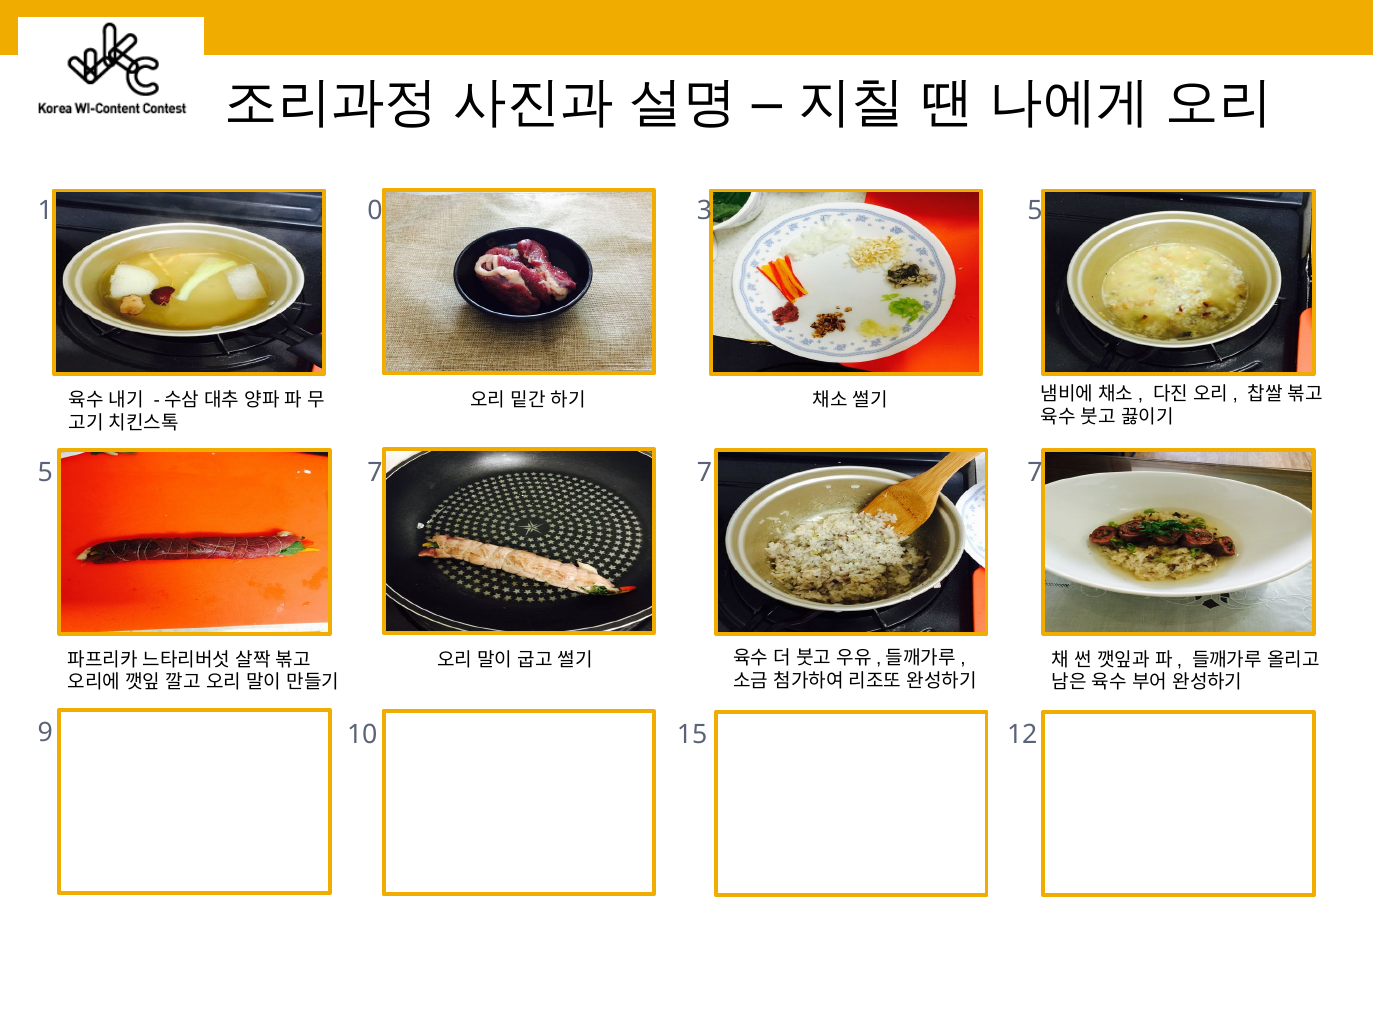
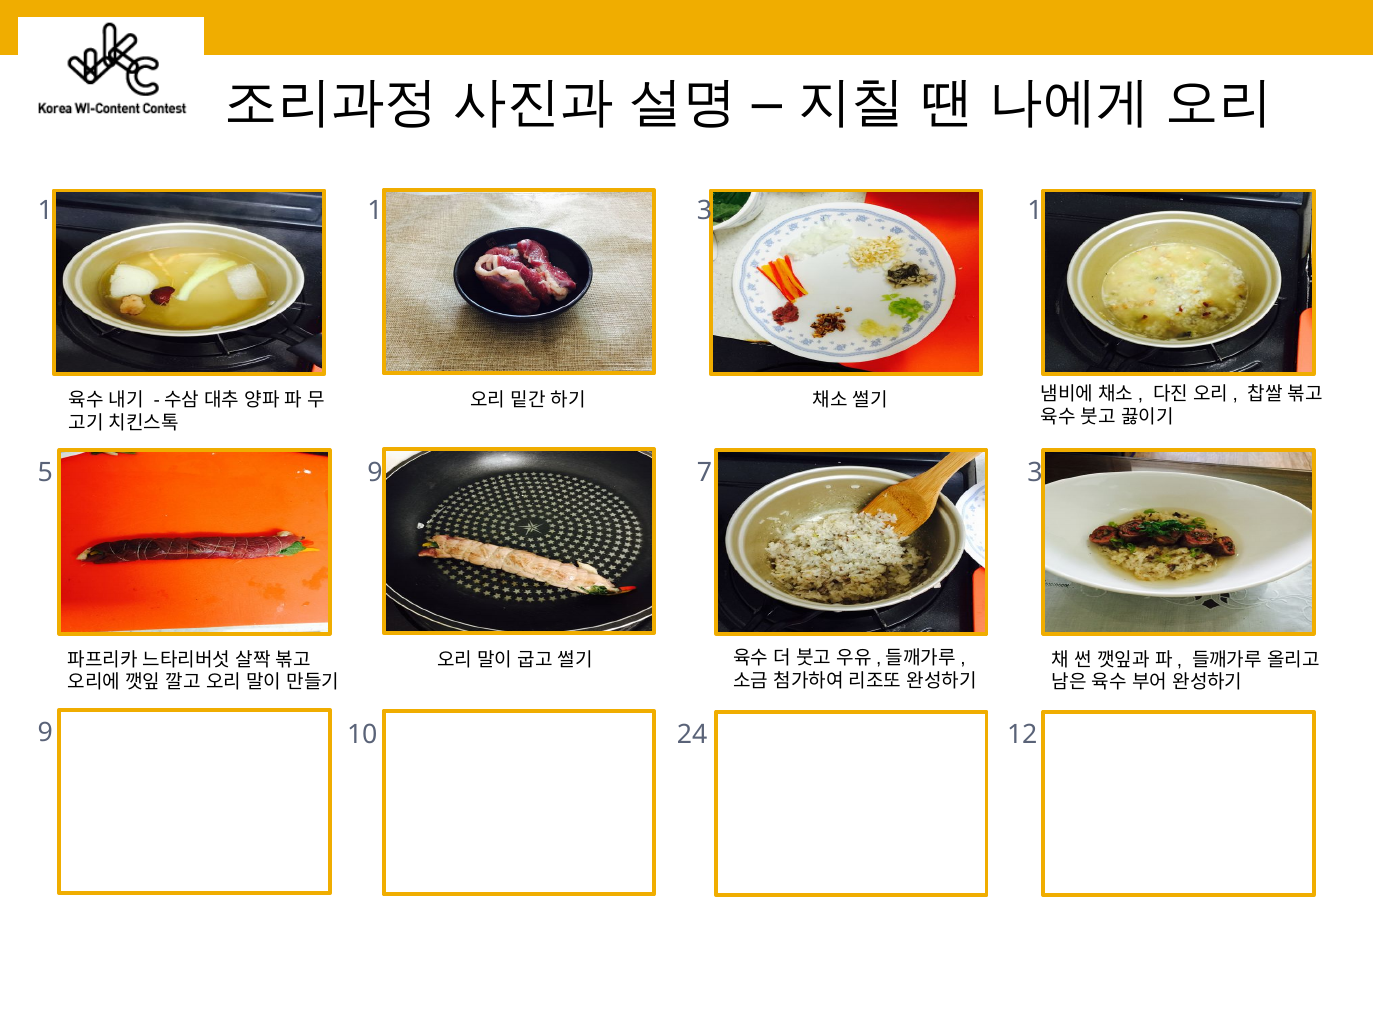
1 0: 0 -> 1
3 5: 5 -> 1
5 7: 7 -> 9
7 at (1035, 473): 7 -> 3
15: 15 -> 24
